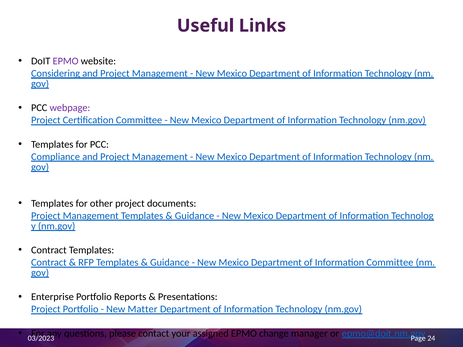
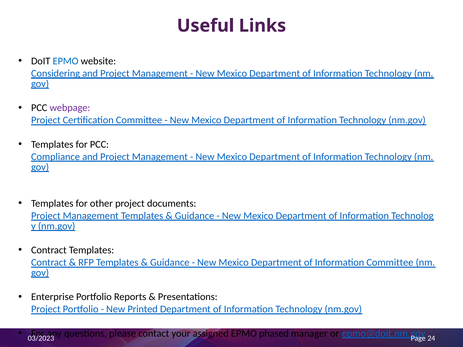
EPMO at (66, 61) colour: purple -> blue
Matter: Matter -> Printed
change: change -> phased
